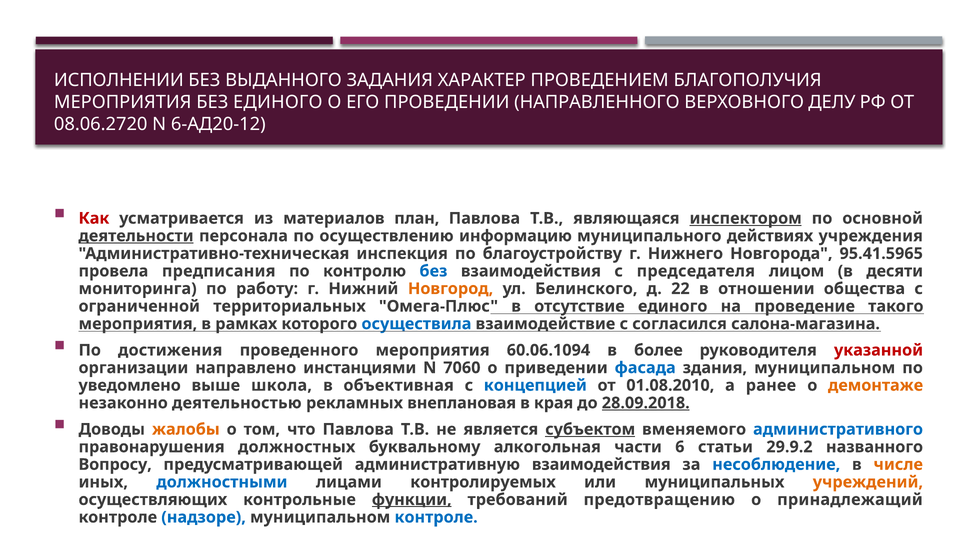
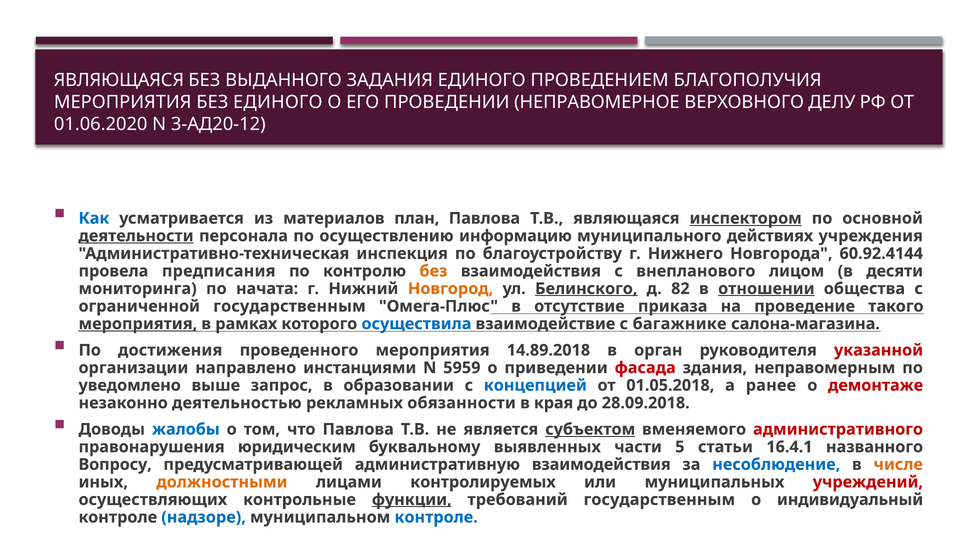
ИСПОЛНЕНИИ at (119, 80): ИСПОЛНЕНИИ -> ЯВЛЯЮЩАЯСЯ
ЗАДАНИЯ ХАРАКТЕР: ХАРАКТЕР -> ЕДИНОГО
НАПРАВЛЕННОГО: НАПРАВЛЕННОГО -> НЕПРАВОМЕРНОЕ
08.06.2720: 08.06.2720 -> 01.06.2020
6-АД20-12: 6-АД20-12 -> 3-АД20-12
Как colour: red -> blue
95.41.5965: 95.41.5965 -> 60.92.4144
без at (433, 271) colour: blue -> orange
председателя: председателя -> внепланового
работу: работу -> начата
Белинского underline: none -> present
22: 22 -> 82
отношении underline: none -> present
ограниченной территориальных: территориальных -> государственным
отсутствие единого: единого -> приказа
мероприятия at (138, 324) underline: none -> present
согласился: согласился -> багажнике
60.06.1094: 60.06.1094 -> 14.89.2018
более: более -> орган
7060: 7060 -> 5959
фасада colour: blue -> red
здания муниципальном: муниципальном -> неправомерным
школа: школа -> запрос
объективная: объективная -> образовании
01.08.2010: 01.08.2010 -> 01.05.2018
демонтаже colour: orange -> red
внеплановая: внеплановая -> обязанности
28.09.2018 underline: present -> none
жалобы colour: orange -> blue
административного colour: blue -> red
должностных: должностных -> юридическим
алкогольная: алкогольная -> выявленных
6: 6 -> 5
29.9.2: 29.9.2 -> 16.4.1
должностными colour: blue -> orange
учреждений colour: orange -> red
требований предотвращению: предотвращению -> государственным
принадлежащий: принадлежащий -> индивидуальный
